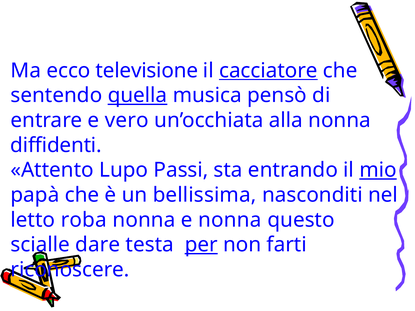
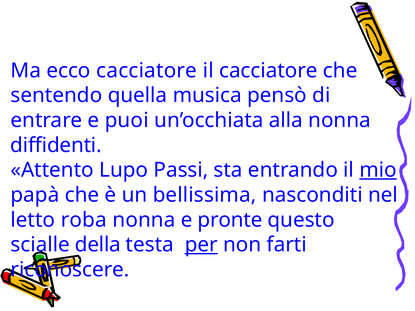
ecco televisione: televisione -> cacciatore
cacciatore at (268, 71) underline: present -> none
quella underline: present -> none
vero: vero -> puoi
e nonna: nonna -> pronte
dare: dare -> della
